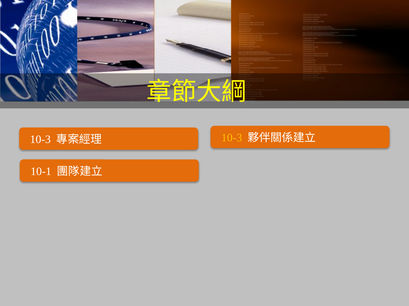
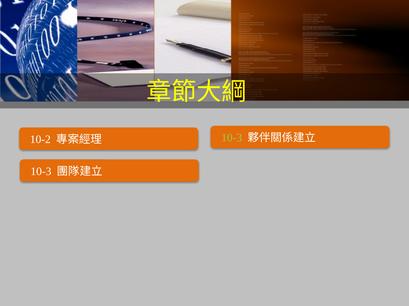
10-3 at (40, 140): 10-3 -> 10-2
10-3 at (232, 138) colour: yellow -> light green
10-1 at (41, 172): 10-1 -> 10-3
